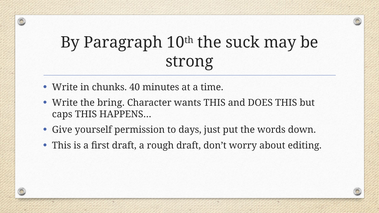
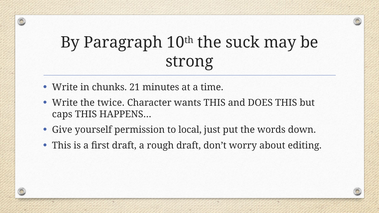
40: 40 -> 21
bring: bring -> twice
days: days -> local
